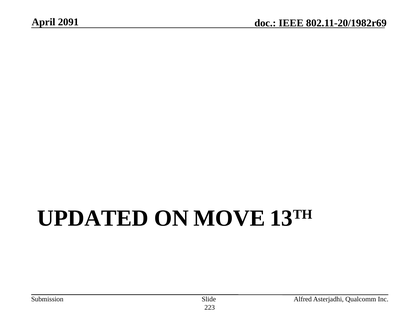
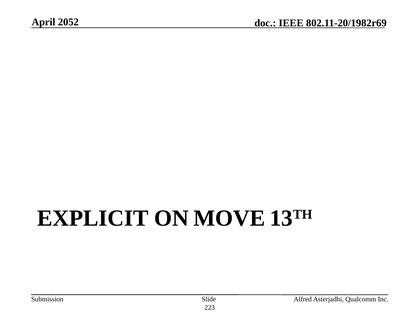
2091: 2091 -> 2052
UPDATED: UPDATED -> EXPLICIT
